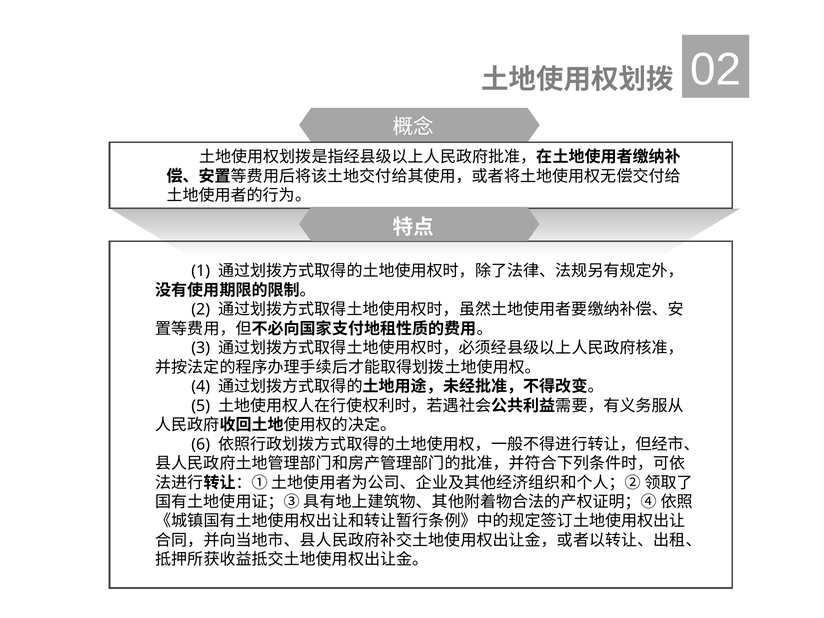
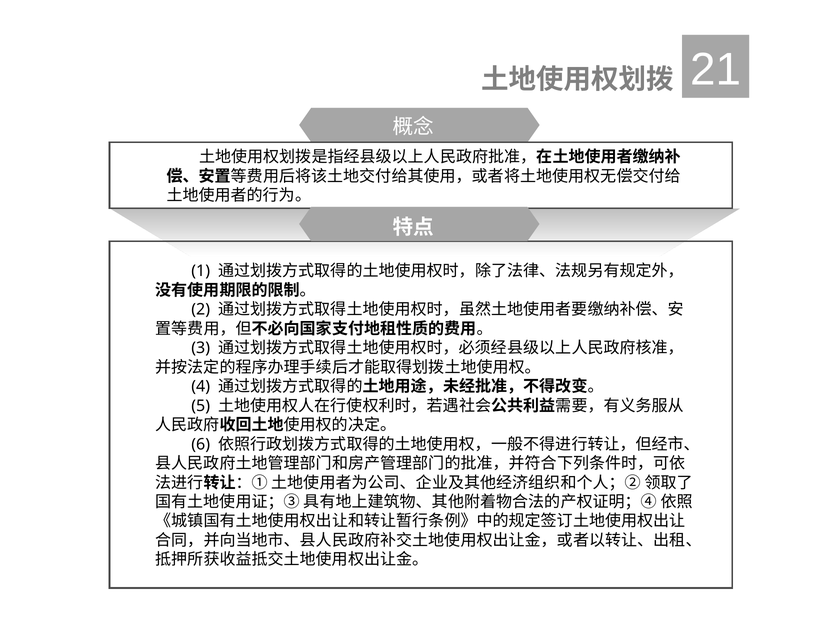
02: 02 -> 21
